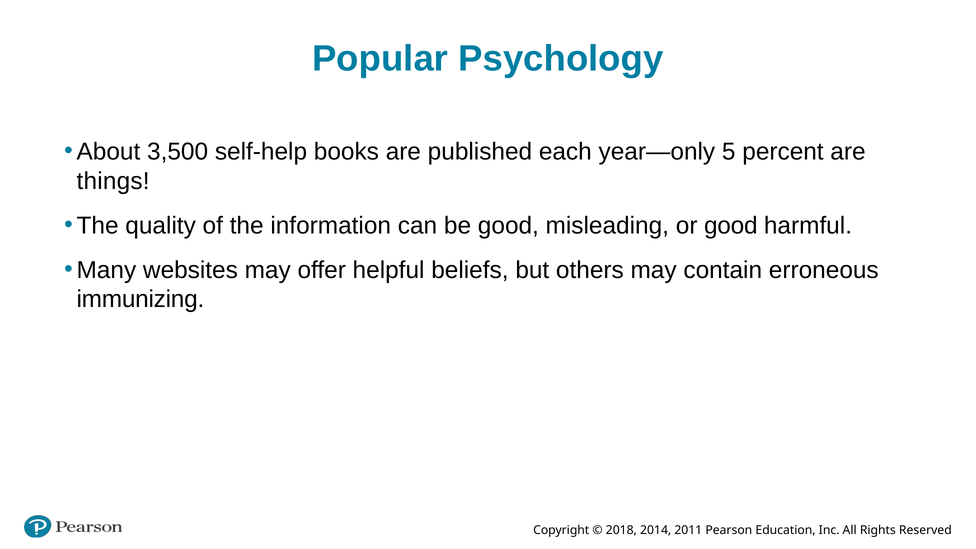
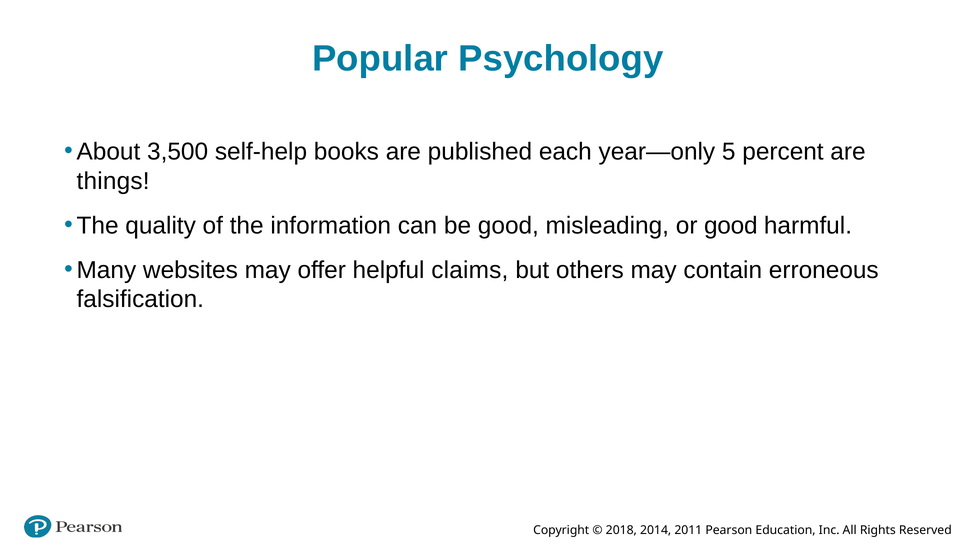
beliefs: beliefs -> claims
immunizing: immunizing -> falsification
